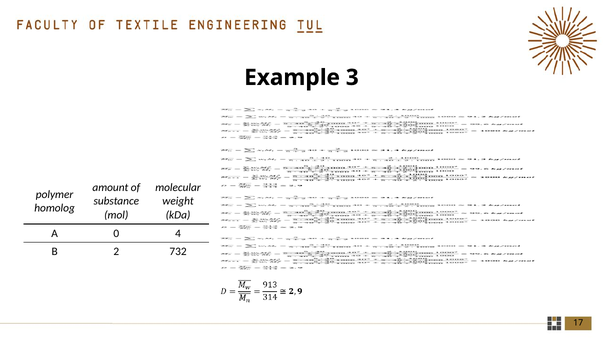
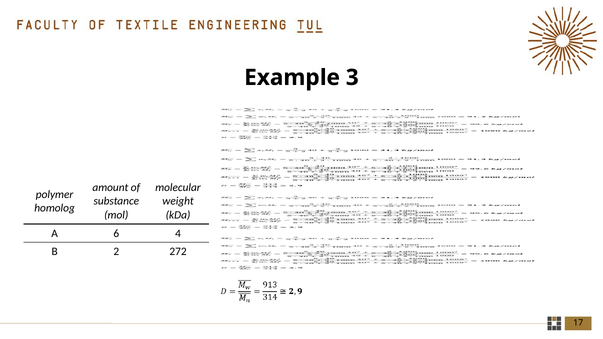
0: 0 -> 6
732: 732 -> 272
